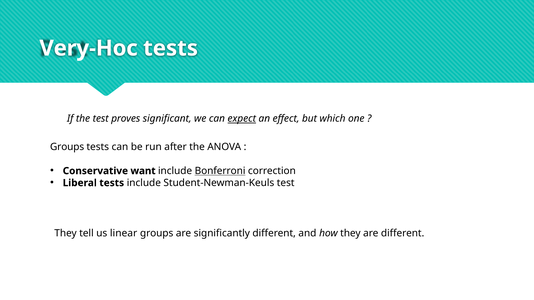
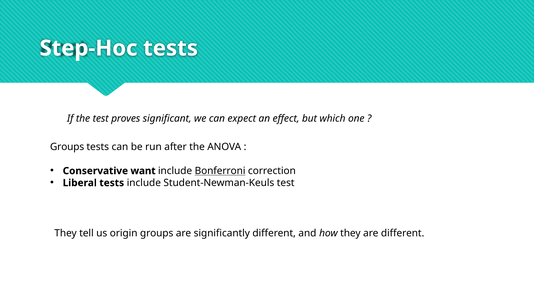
Very-Hoc: Very-Hoc -> Step-Hoc
expect underline: present -> none
linear: linear -> origin
